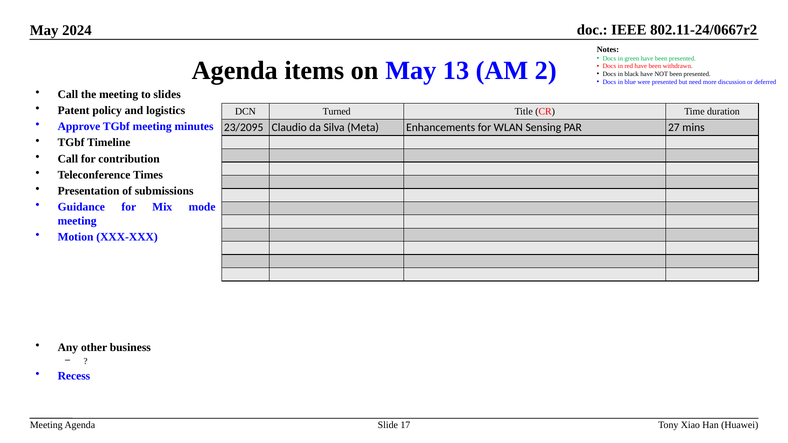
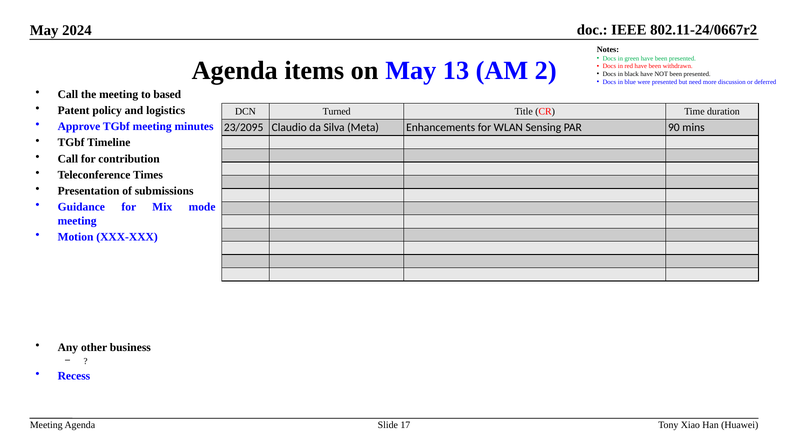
slides: slides -> based
27: 27 -> 90
